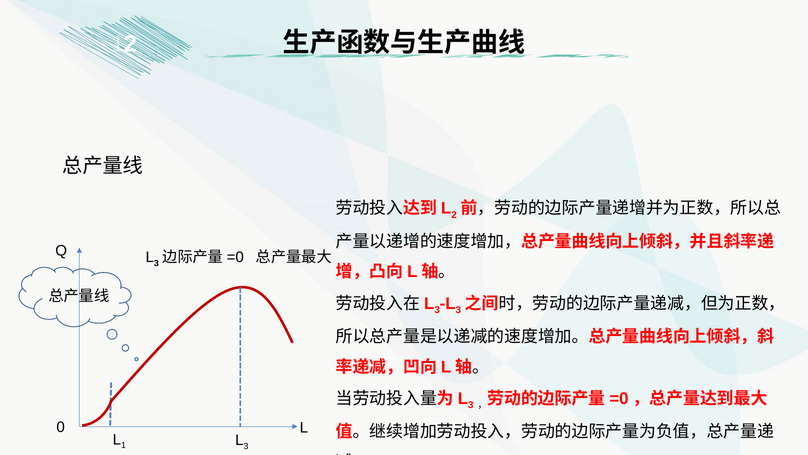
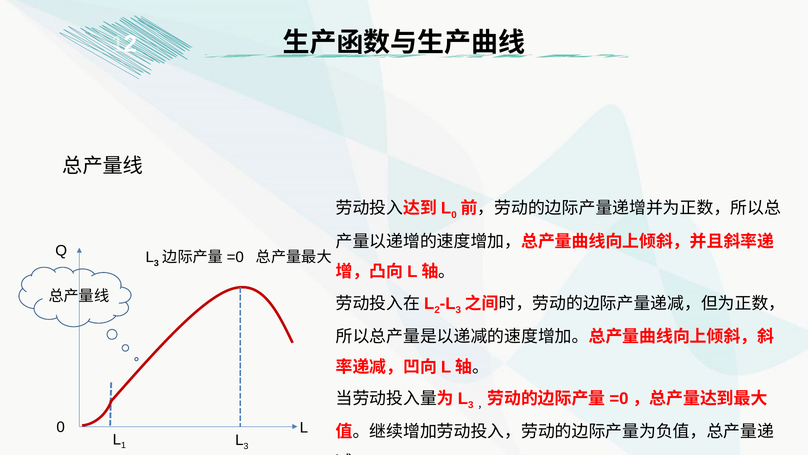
2 at (454, 215): 2 -> 0
3 at (437, 310): 3 -> 2
